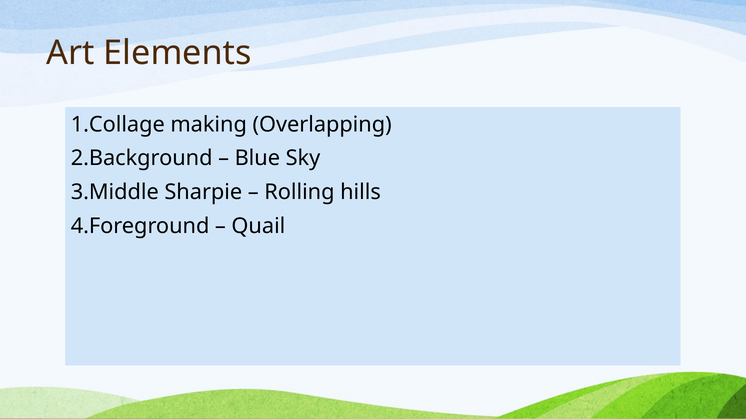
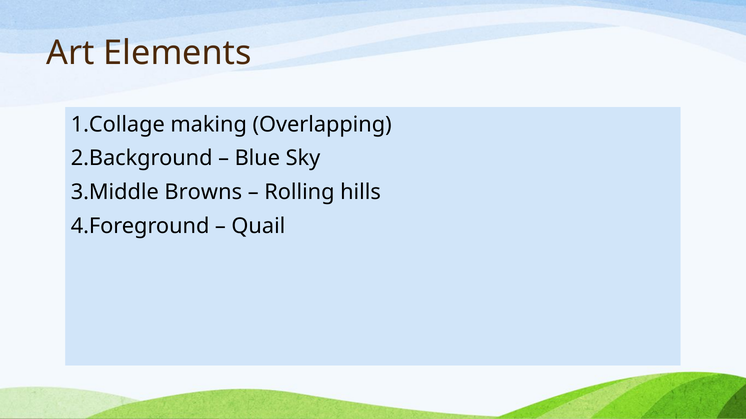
Sharpie: Sharpie -> Browns
